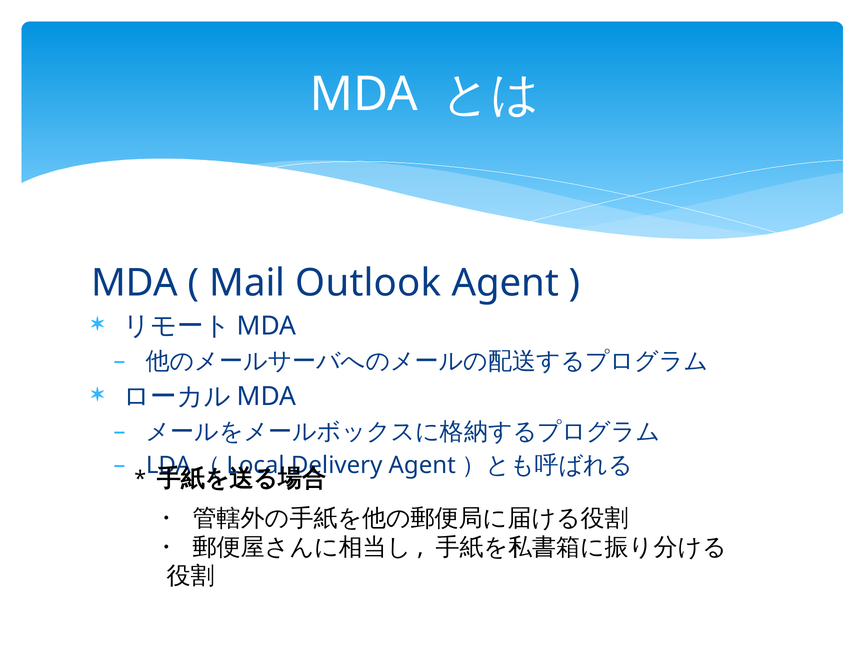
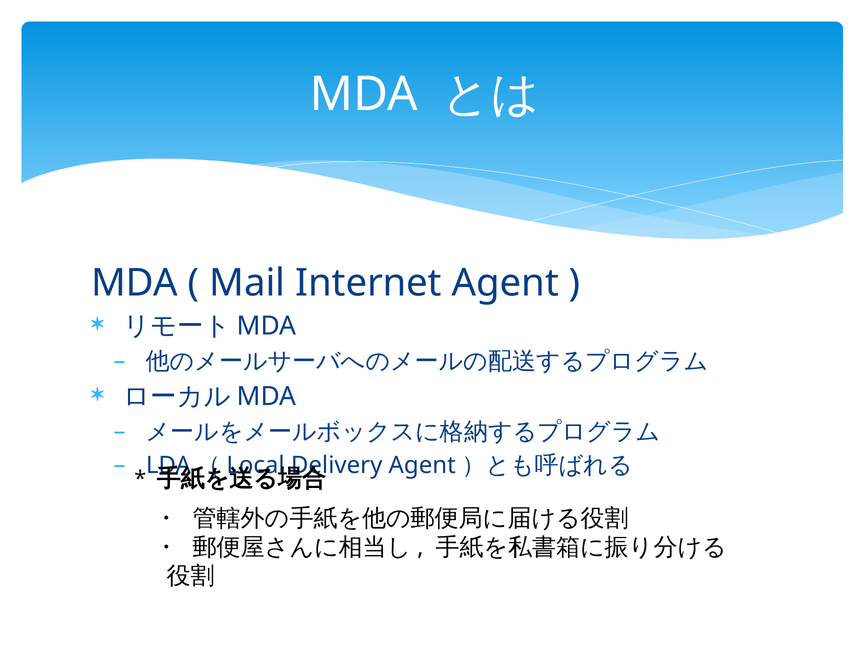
Outlook: Outlook -> Internet
